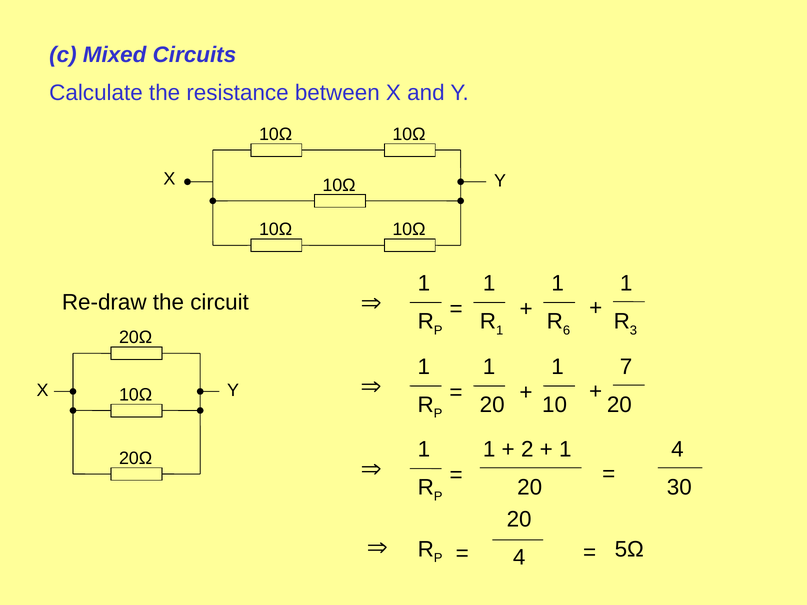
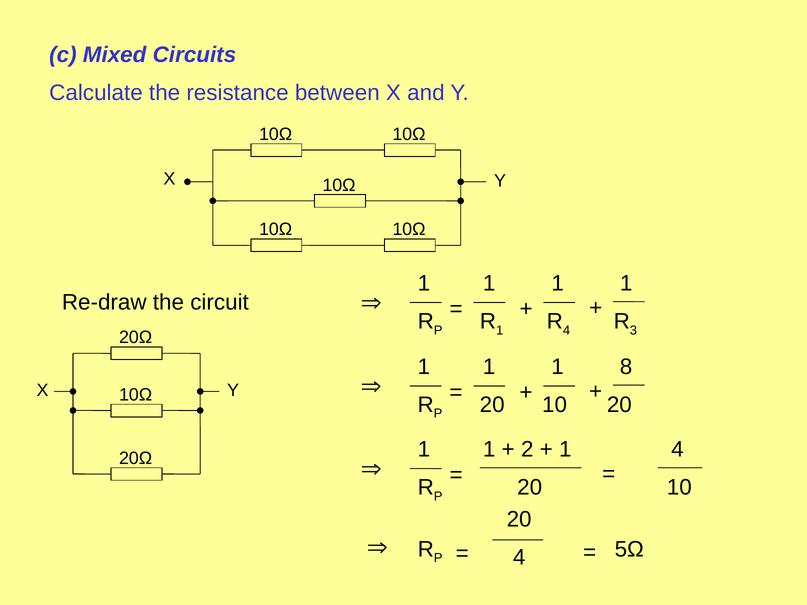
6 at (567, 330): 6 -> 4
7: 7 -> 8
30 at (679, 488): 30 -> 10
